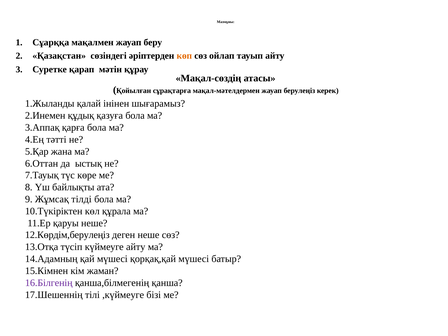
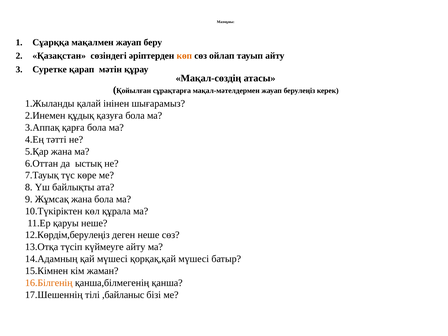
Жұмсақ тілді: тілді -> жана
16.Білгенің colour: purple -> orange
,күймеуге: ,күймеуге -> ,байланыс
